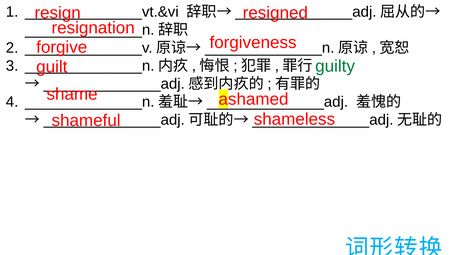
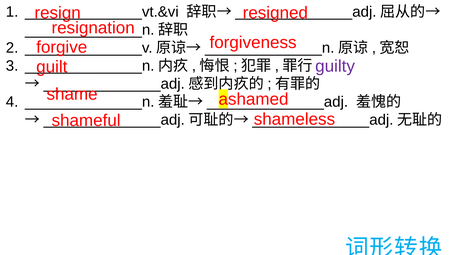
guilty colour: green -> purple
